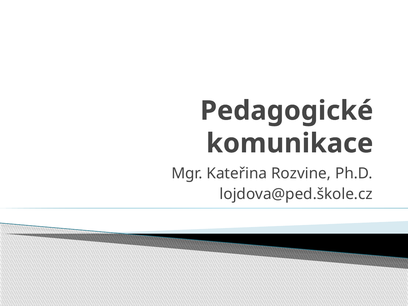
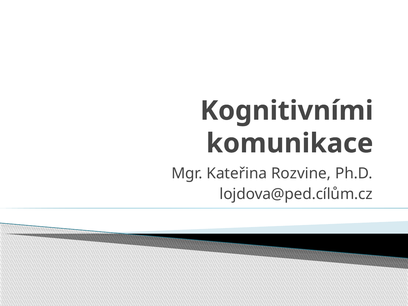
Pedagogické: Pedagogické -> Kognitivními
lojdova@ped.škole.cz: lojdova@ped.škole.cz -> lojdova@ped.cílům.cz
